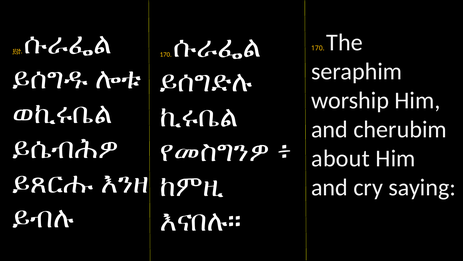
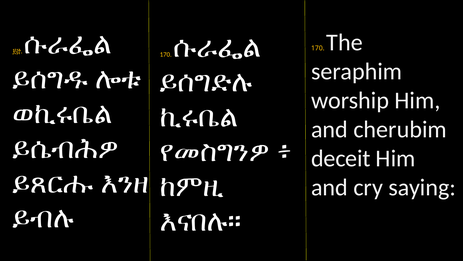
about: about -> deceit
